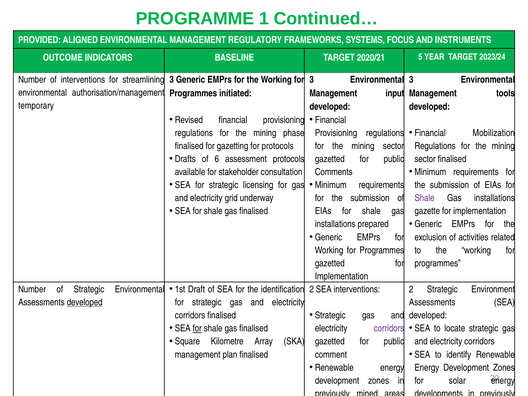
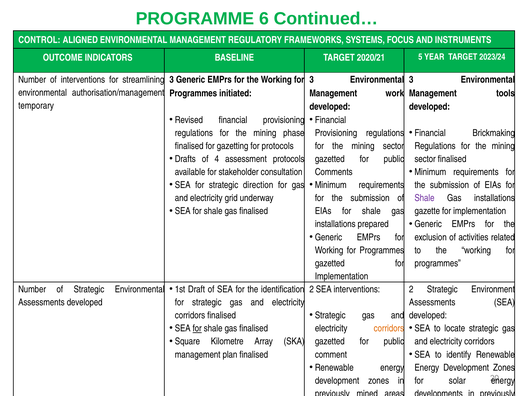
1: 1 -> 6
PROVIDED: PROVIDED -> CONTROL
input: input -> work
Mobilization: Mobilization -> Brickmaking
6: 6 -> 4
licensing: licensing -> direction
developed at (85, 302) underline: present -> none
corridors at (389, 328) colour: purple -> orange
